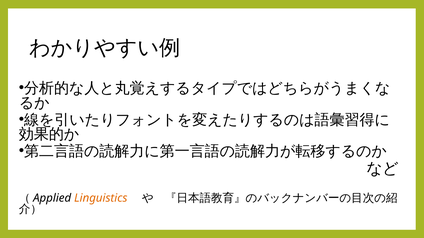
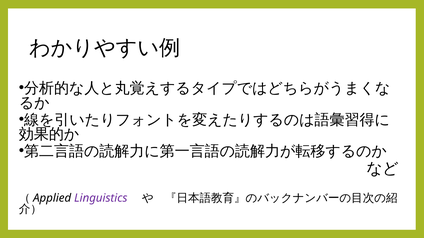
Linguistics colour: orange -> purple
